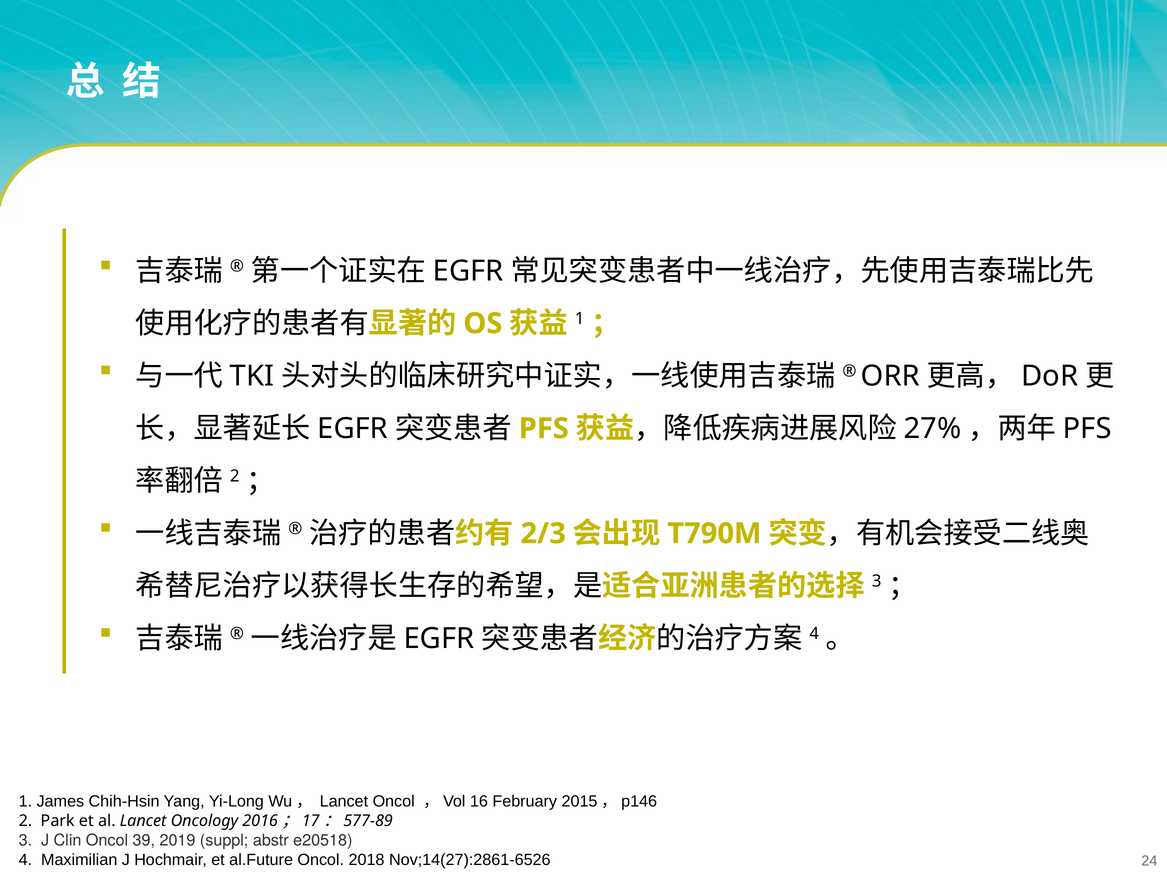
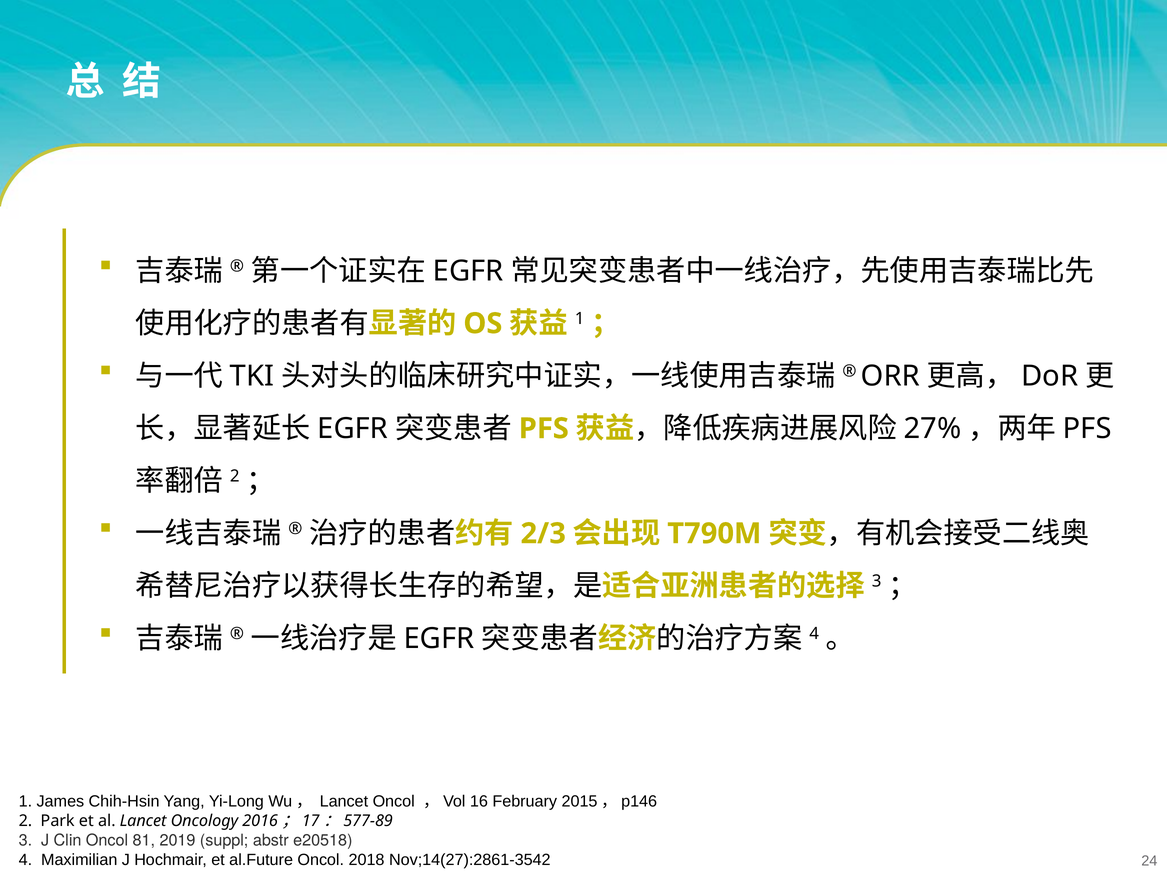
39: 39 -> 81
Nov;14(27):2861-6526: Nov;14(27):2861-6526 -> Nov;14(27):2861-3542
